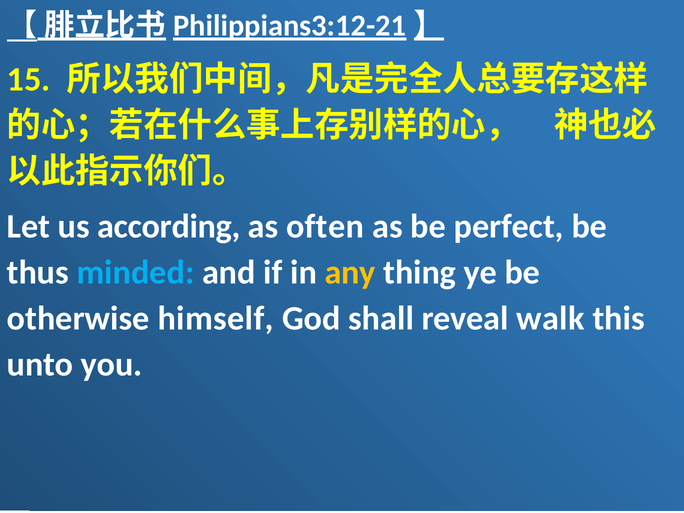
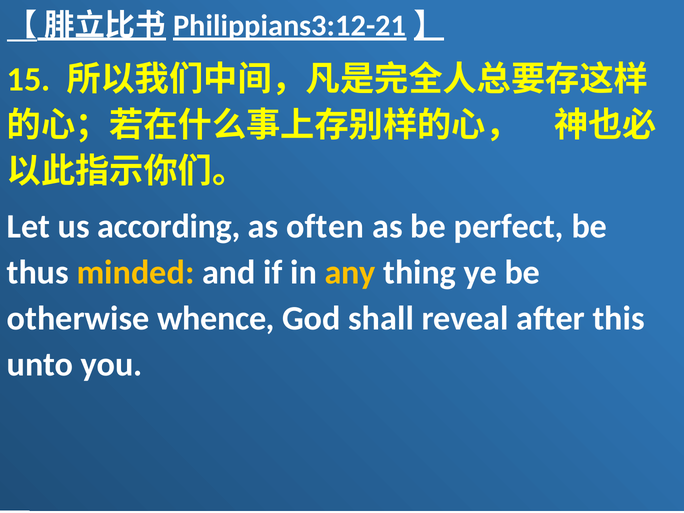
minded colour: light blue -> yellow
himself: himself -> whence
walk: walk -> after
